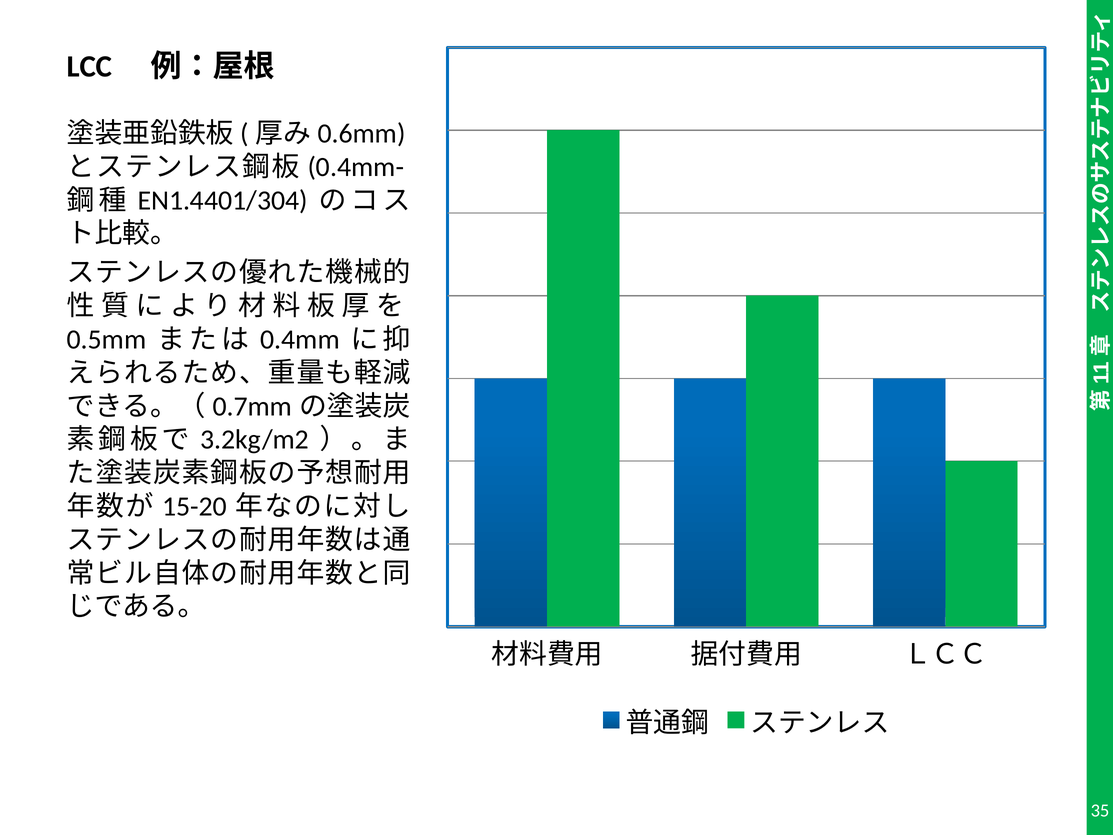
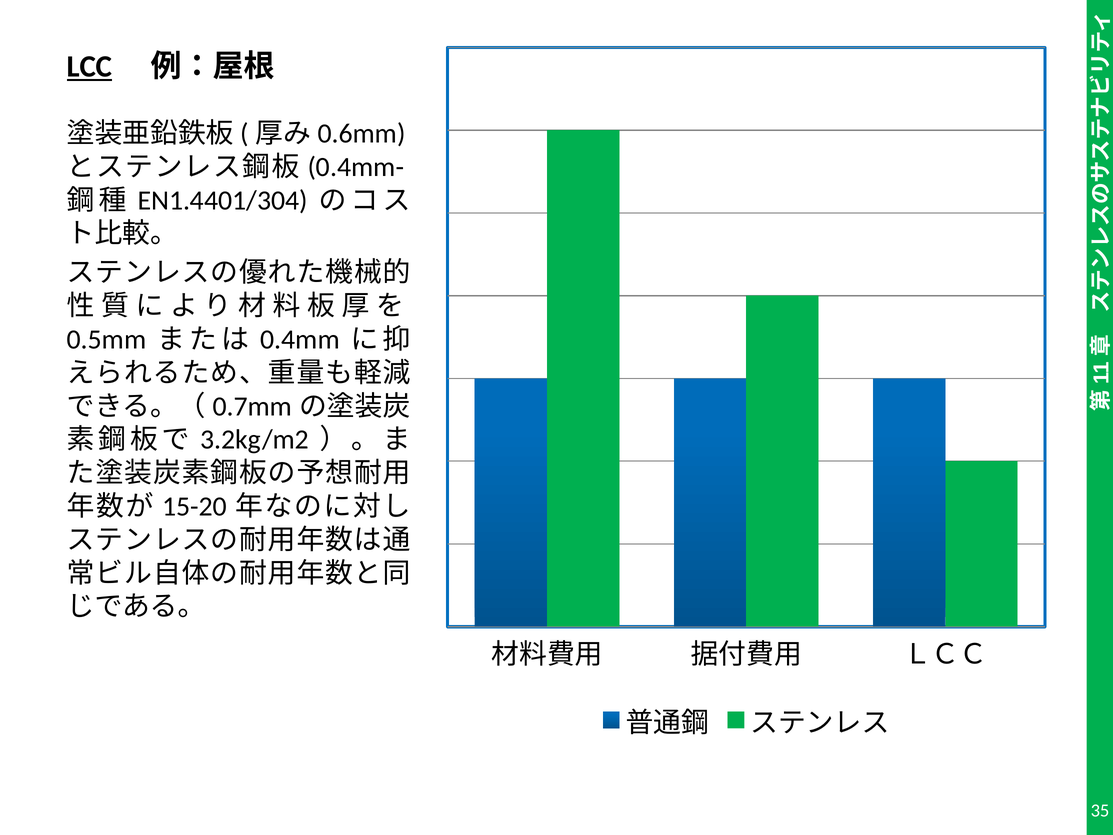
LCC underline: none -> present
